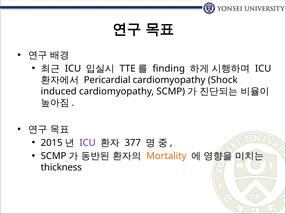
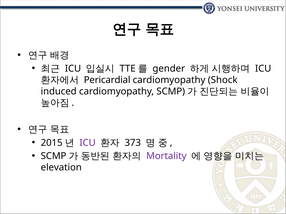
finding: finding -> gender
377: 377 -> 373
Mortality colour: orange -> purple
thickness: thickness -> elevation
